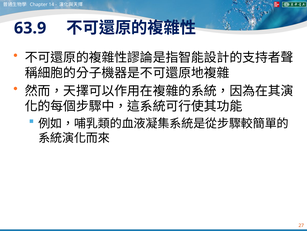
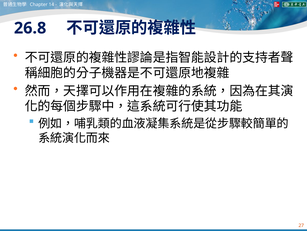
63.9: 63.9 -> 26.8
